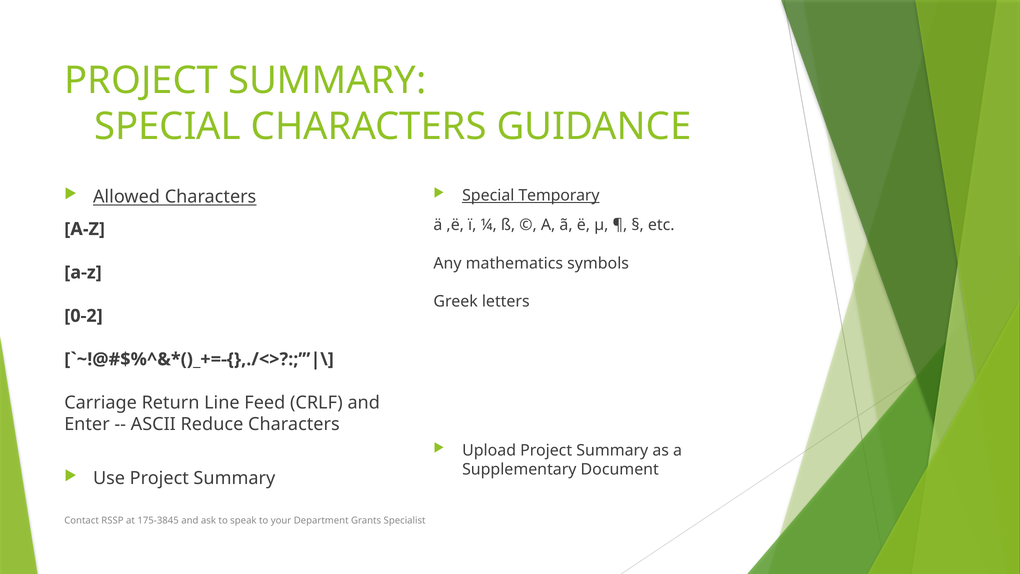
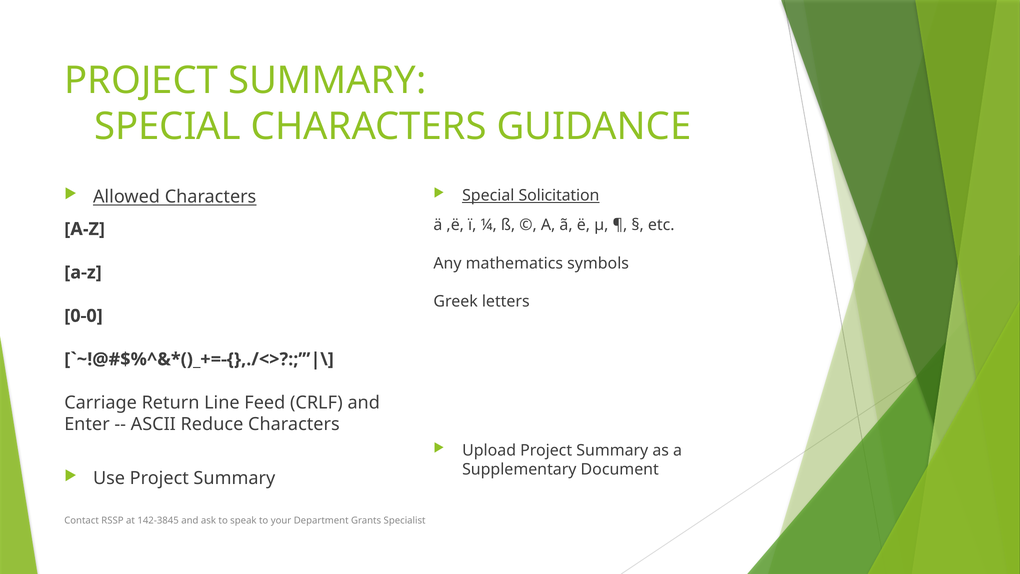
Temporary: Temporary -> Solicitation
0-2: 0-2 -> 0-0
175-3845: 175-3845 -> 142-3845
